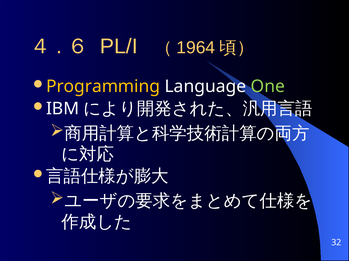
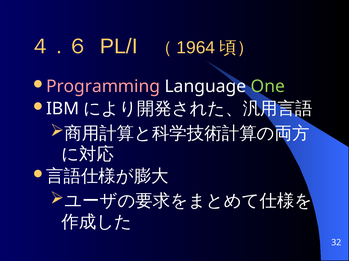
Programming colour: yellow -> pink
